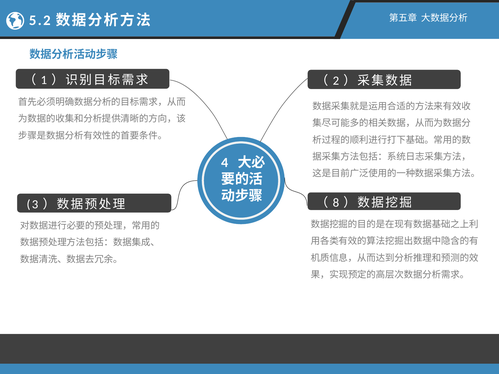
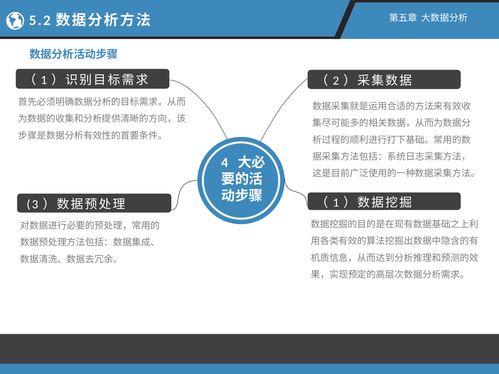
8 at (336, 203): 8 -> 1
